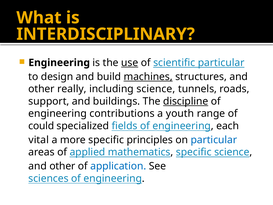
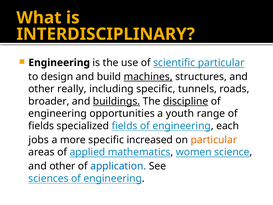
use underline: present -> none
including science: science -> specific
support: support -> broader
buildings underline: none -> present
contributions: contributions -> opportunities
could at (41, 126): could -> fields
vital: vital -> jobs
principles: principles -> increased
particular at (214, 140) colour: blue -> orange
mathematics specific: specific -> women
